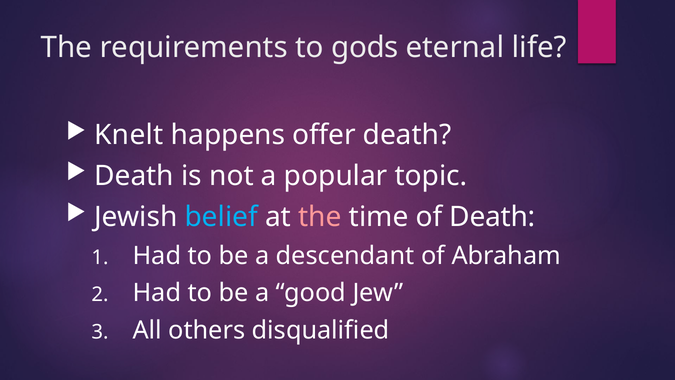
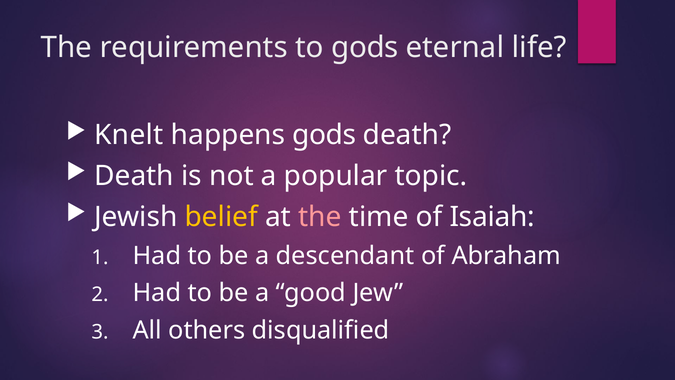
happens offer: offer -> gods
belief colour: light blue -> yellow
of Death: Death -> Isaiah
